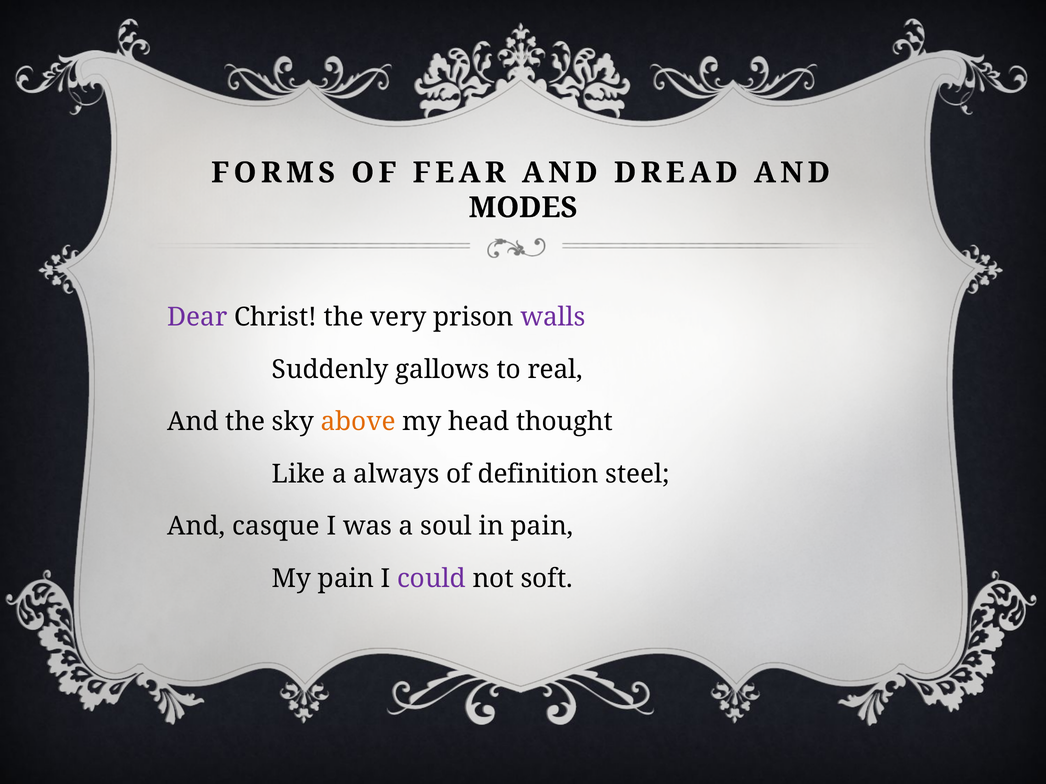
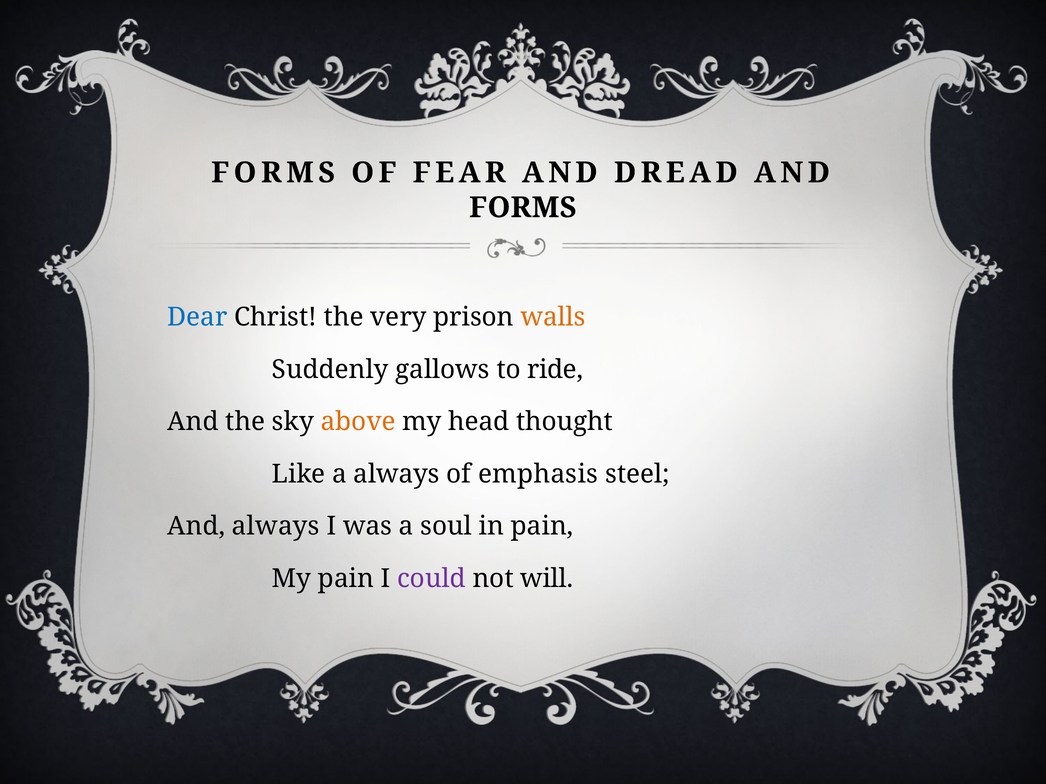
MODES at (523, 208): MODES -> FORMS
Dear colour: purple -> blue
walls colour: purple -> orange
real: real -> ride
definition: definition -> emphasis
And casque: casque -> always
soft: soft -> will
